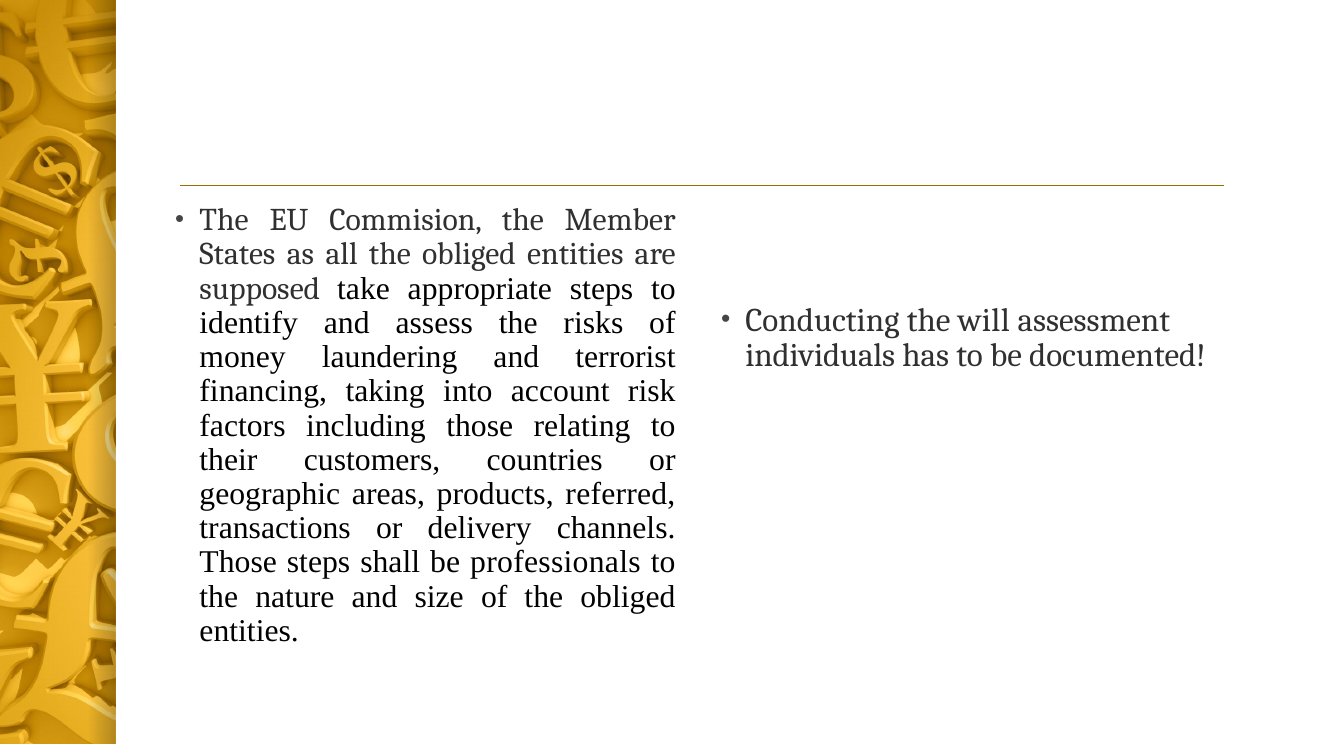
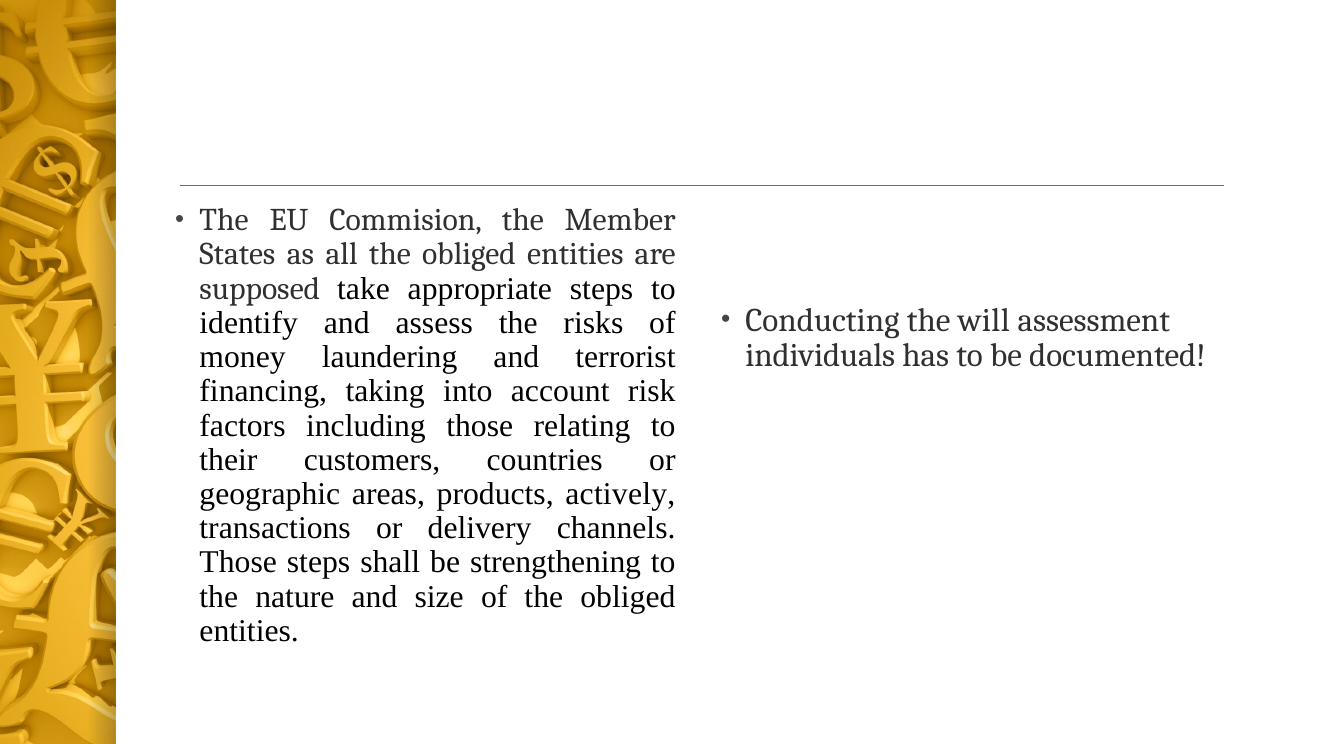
referred: referred -> actively
professionals: professionals -> strengthening
